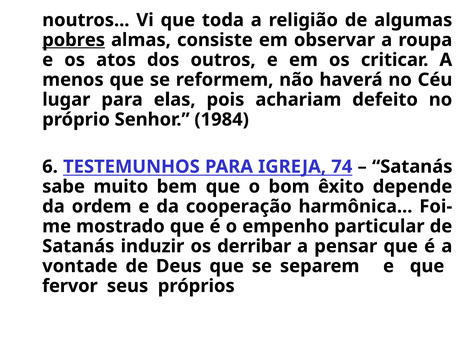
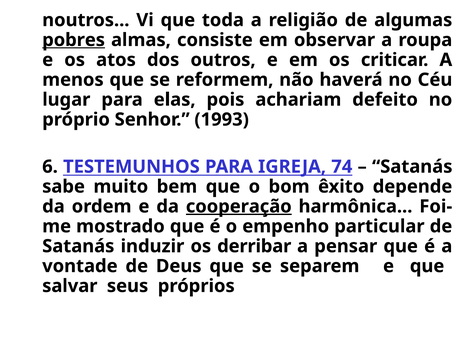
1984: 1984 -> 1993
cooperação underline: none -> present
fervor: fervor -> salvar
